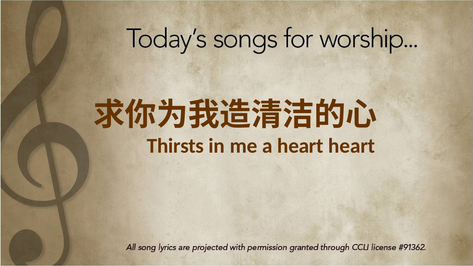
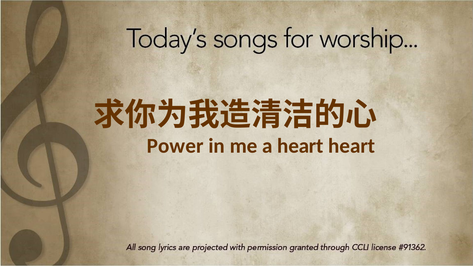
Thirsts: Thirsts -> Power
